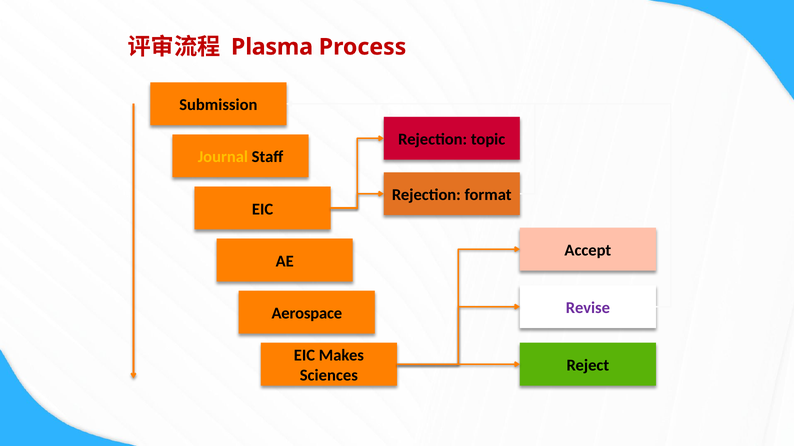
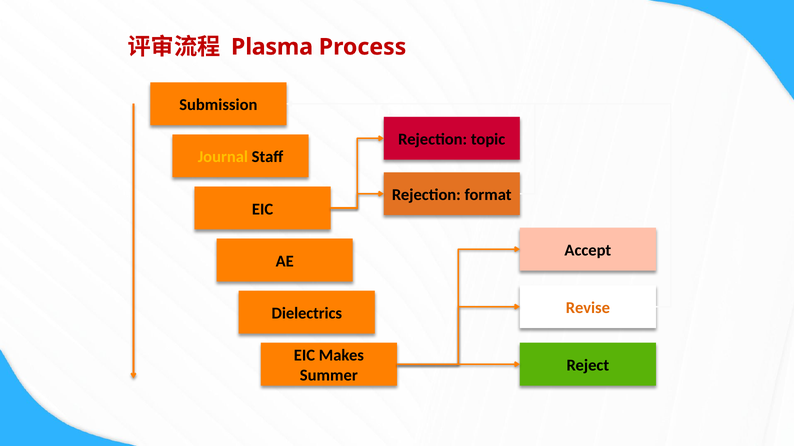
Revise colour: purple -> orange
Aerospace: Aerospace -> Dielectrics
Sciences: Sciences -> Summer
